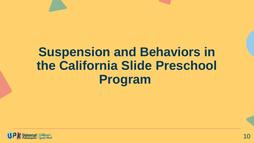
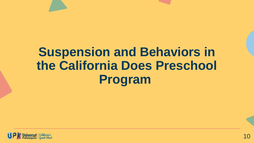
Slide: Slide -> Does
